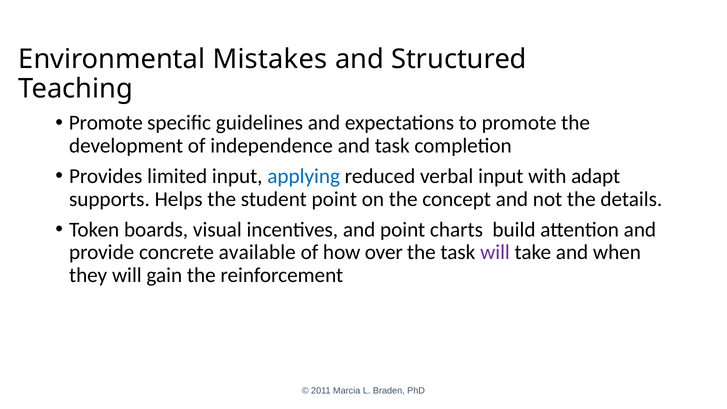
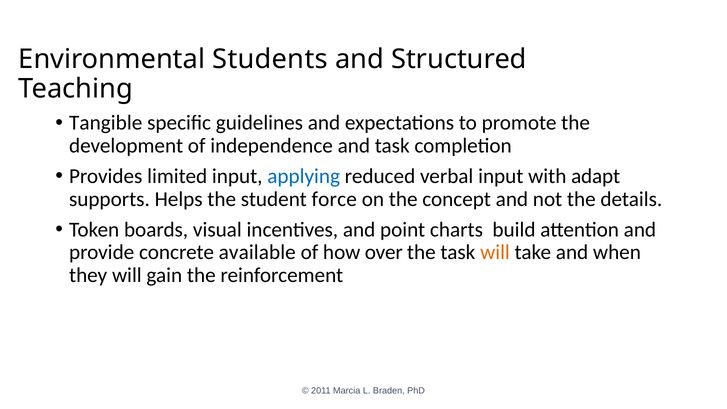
Mistakes: Mistakes -> Students
Promote at (106, 123): Promote -> Tangible
student point: point -> force
will at (495, 252) colour: purple -> orange
